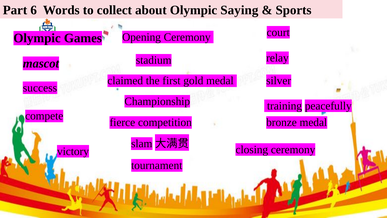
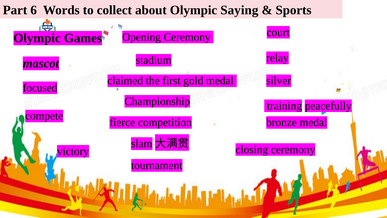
success: success -> focused
